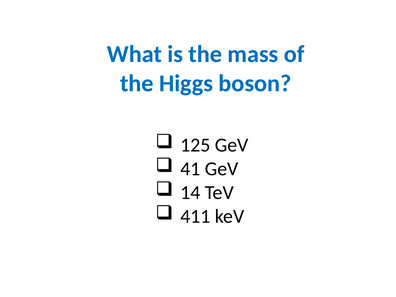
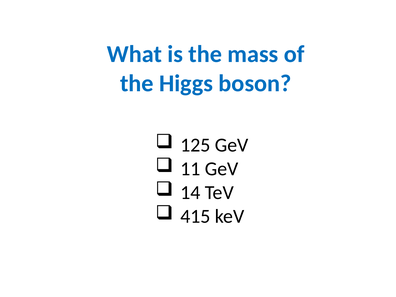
41: 41 -> 11
411: 411 -> 415
